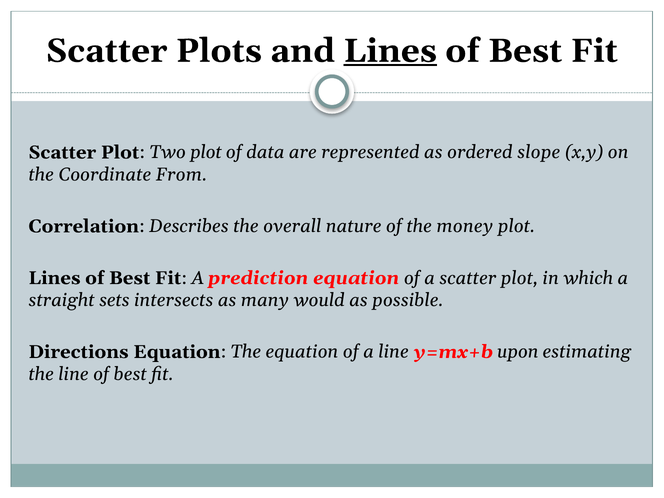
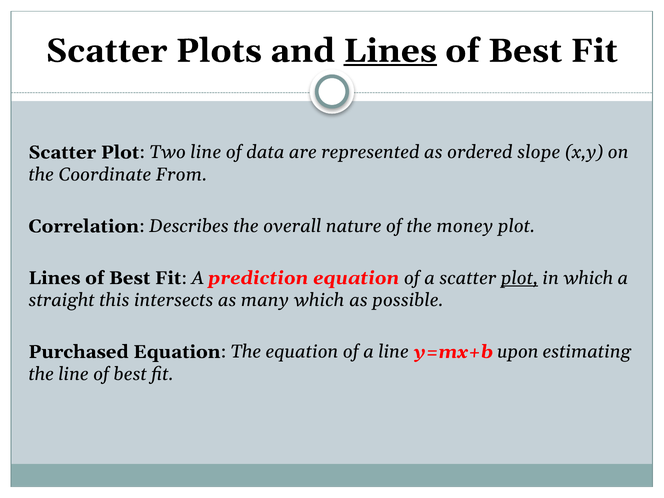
Two plot: plot -> line
plot at (519, 278) underline: none -> present
sets: sets -> this
many would: would -> which
Directions: Directions -> Purchased
